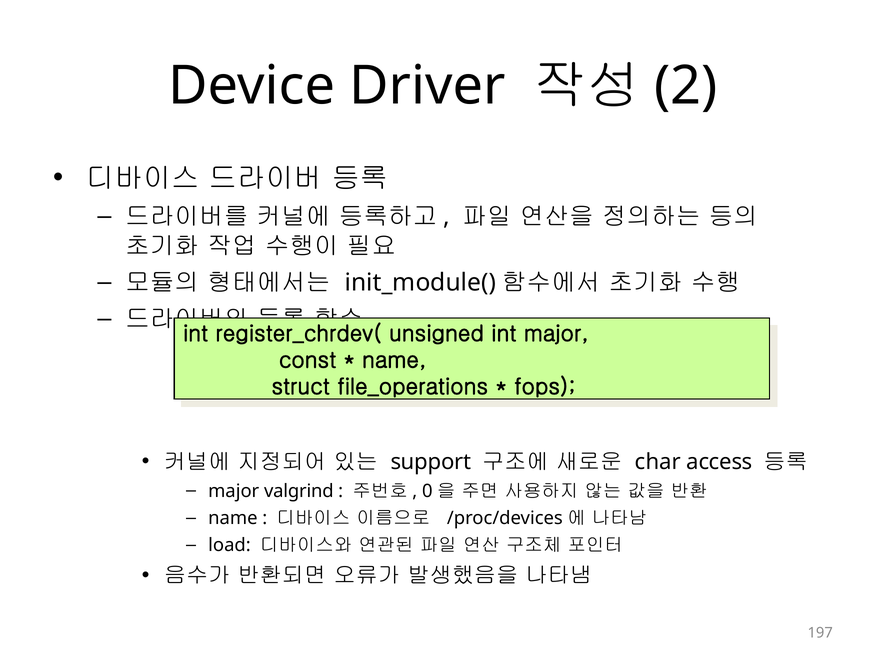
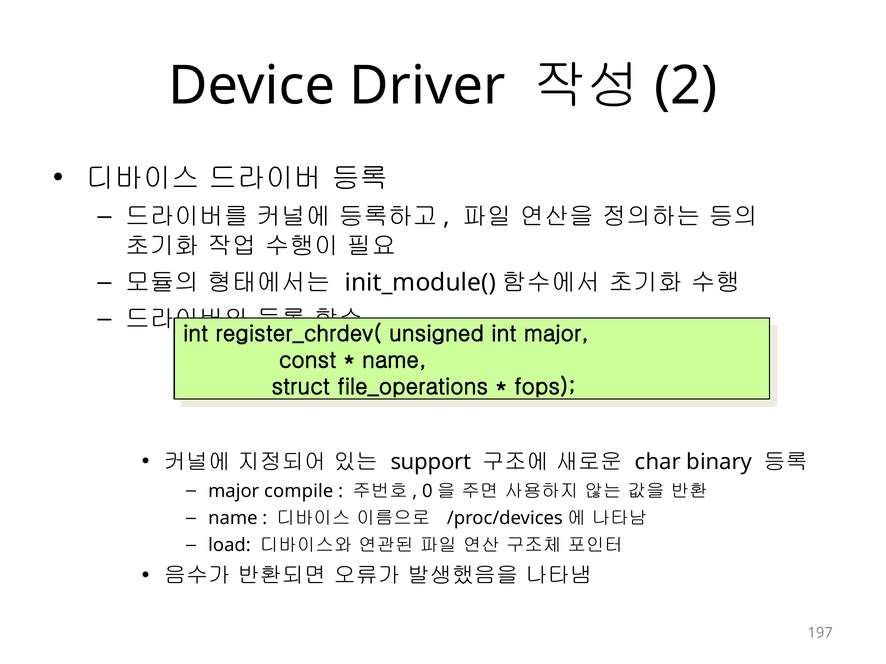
access: access -> binary
valgrind: valgrind -> compile
